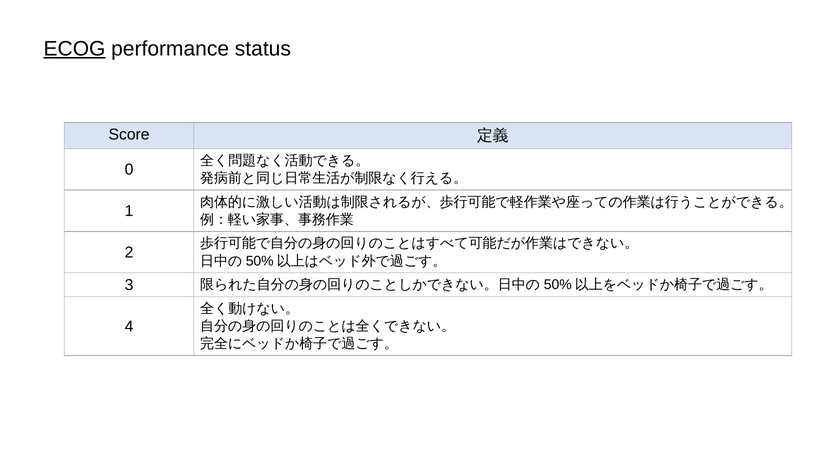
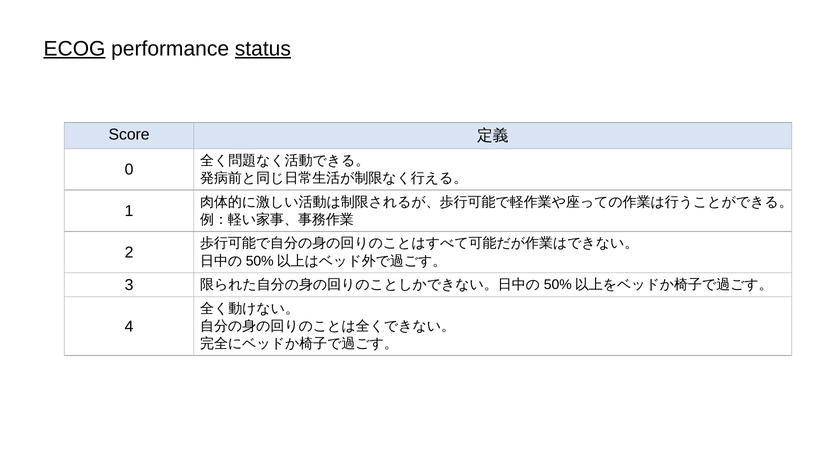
status underline: none -> present
